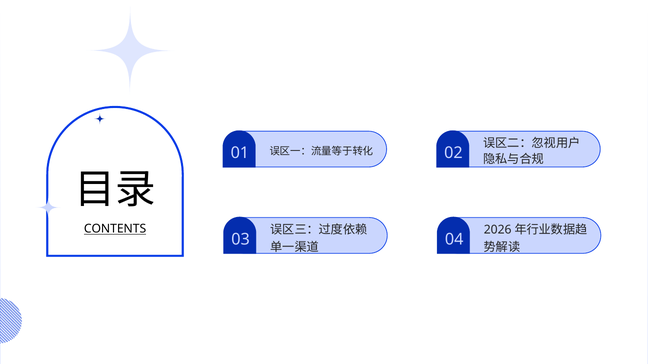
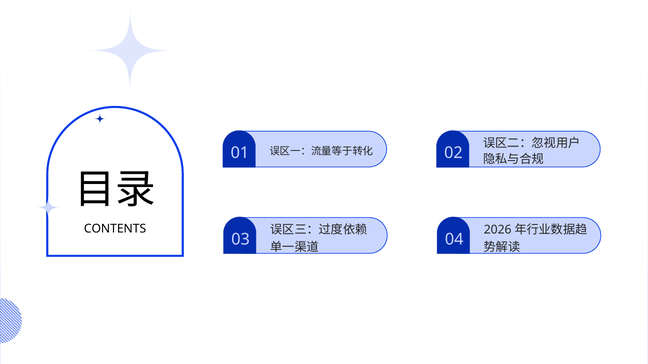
CONTENTS underline: present -> none
